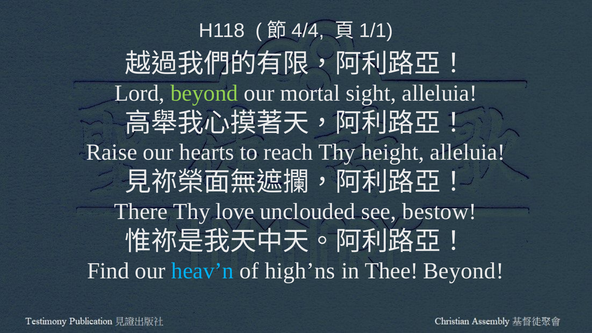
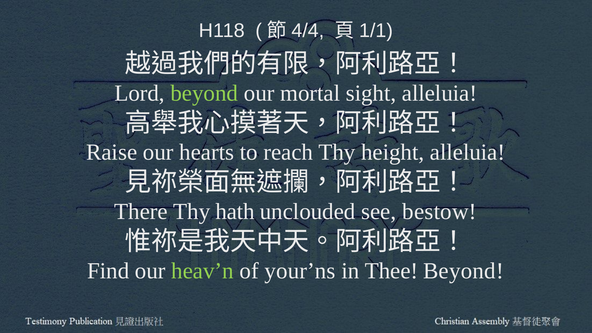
love: love -> hath
heav’n colour: light blue -> light green
high’ns: high’ns -> your’ns
